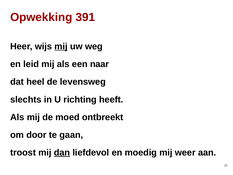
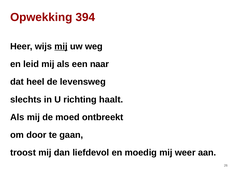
391: 391 -> 394
heeft: heeft -> haalt
dan underline: present -> none
